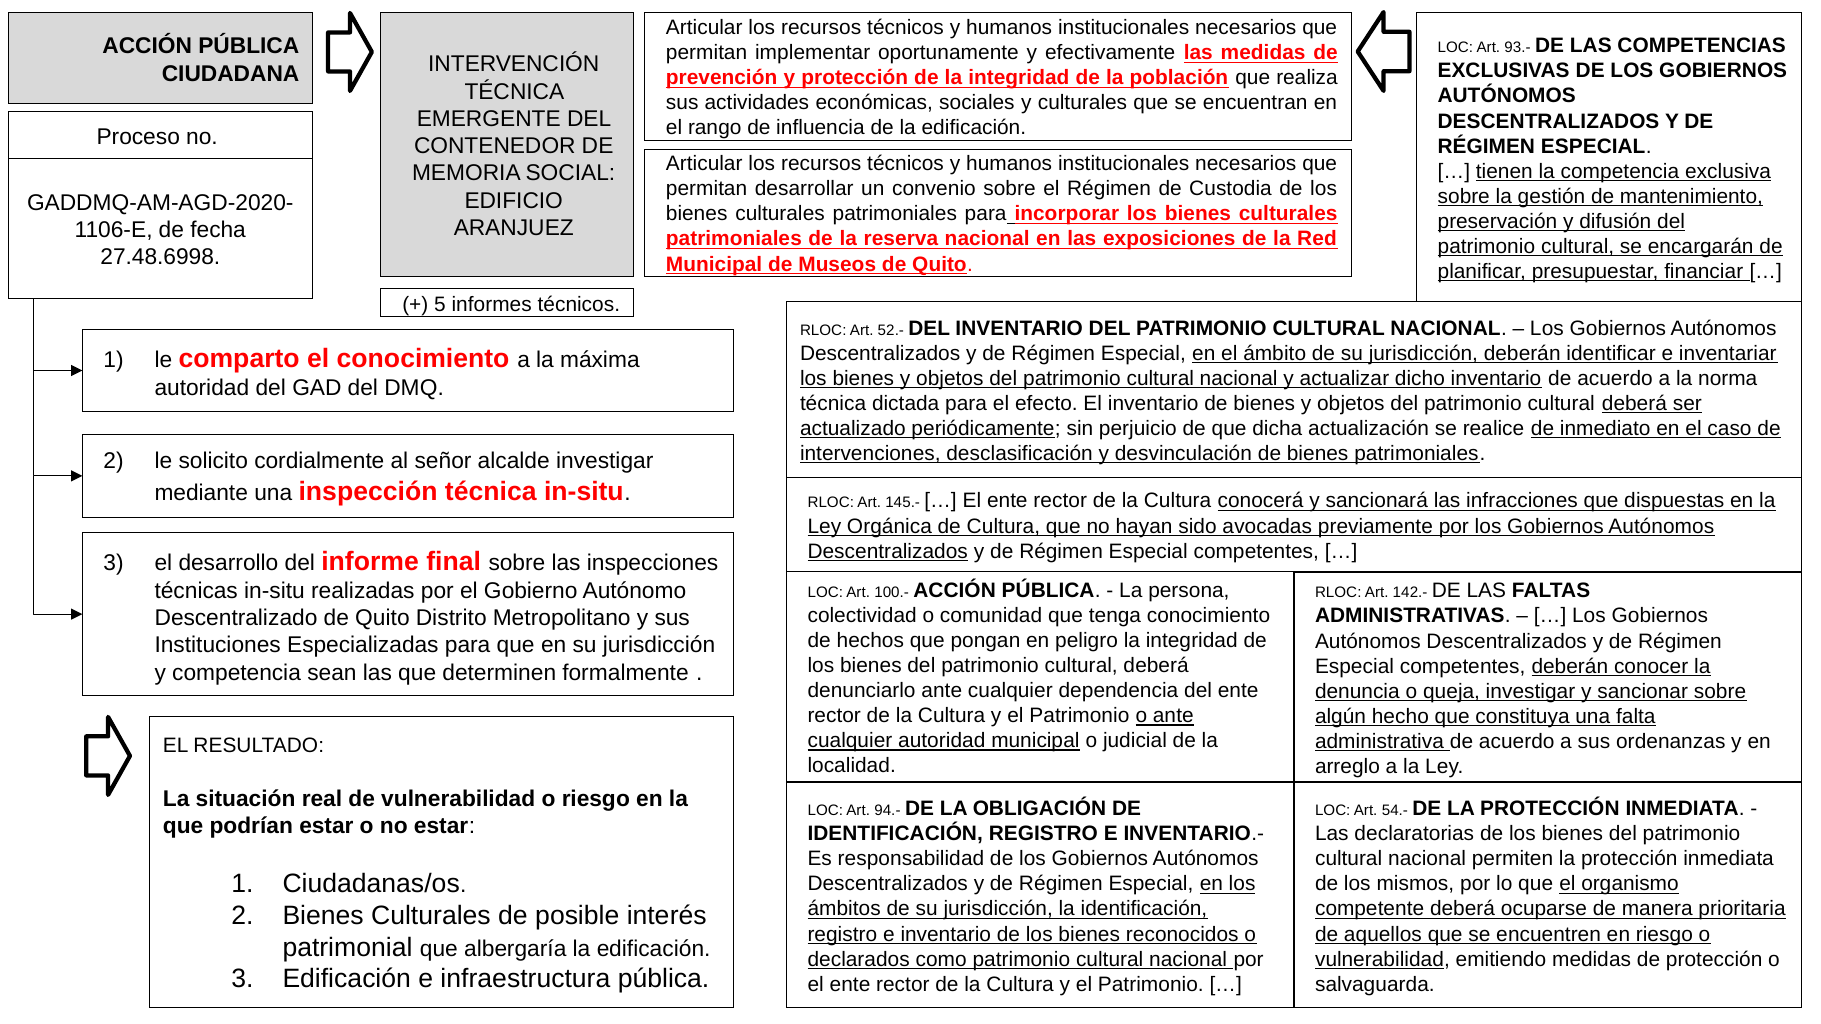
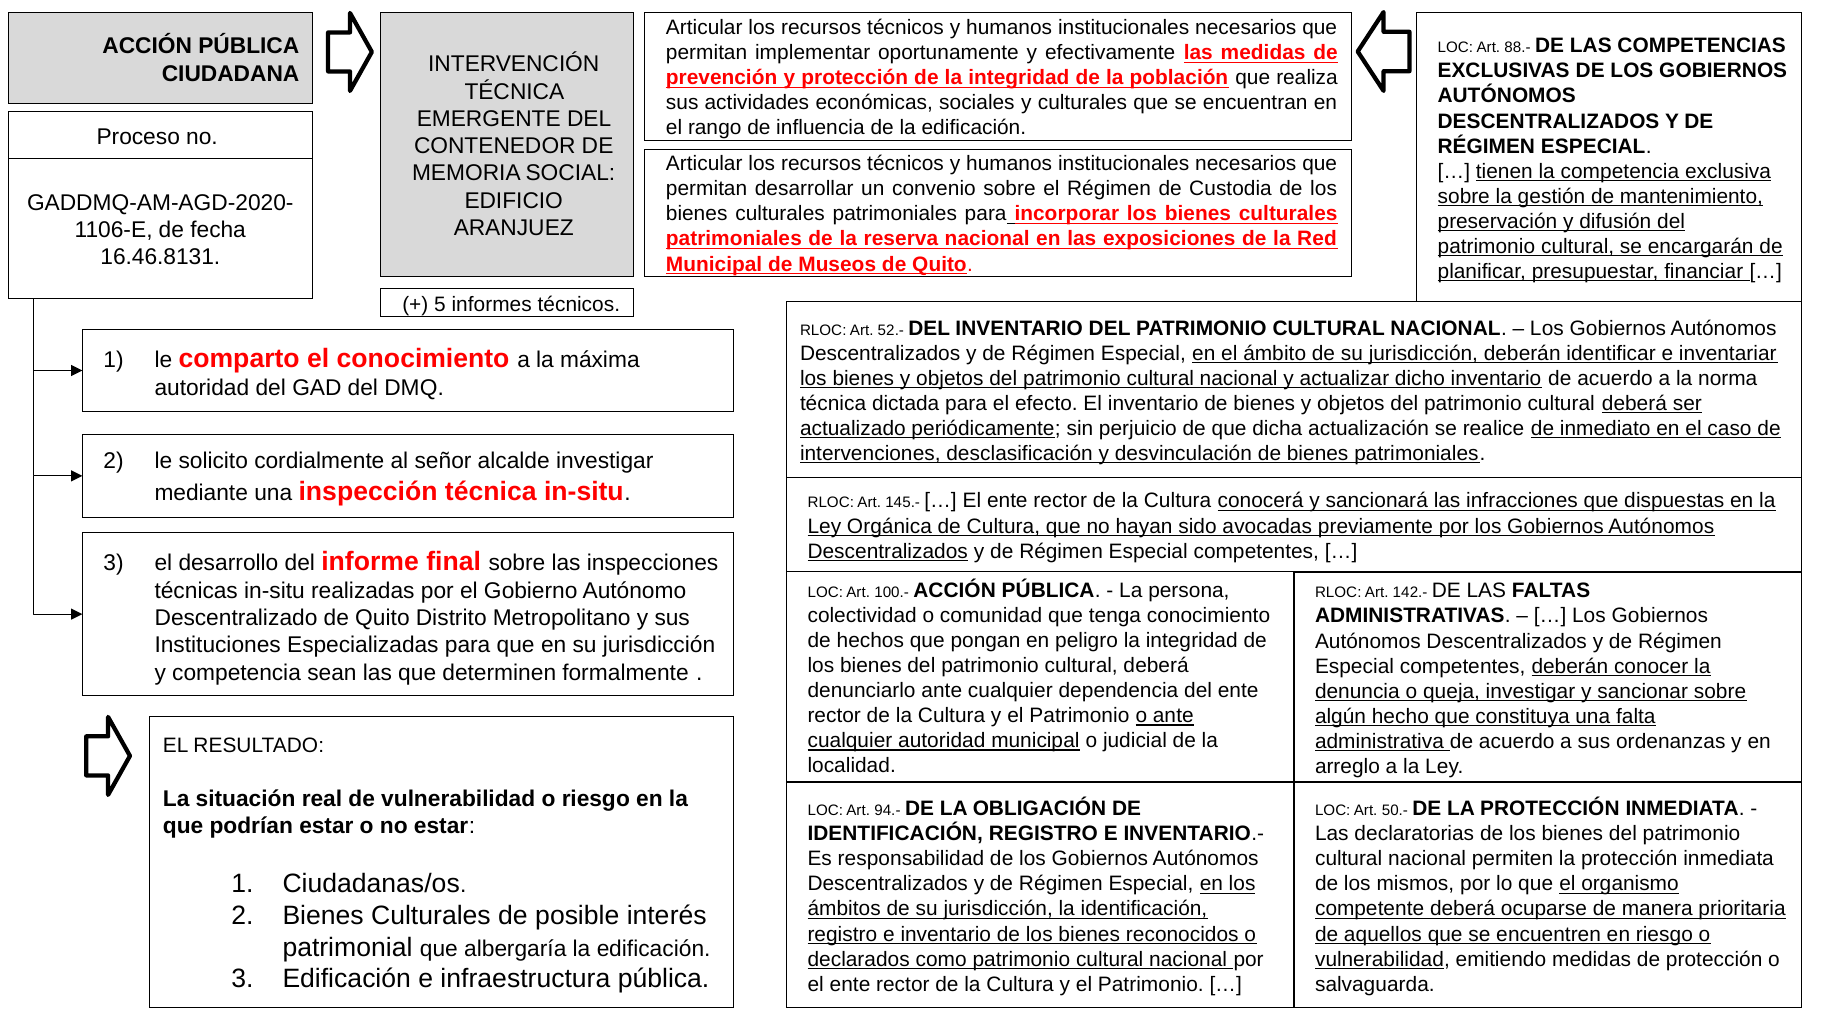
93.-: 93.- -> 88.-
27.48.6998: 27.48.6998 -> 16.46.8131
54.-: 54.- -> 50.-
